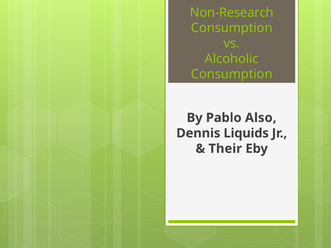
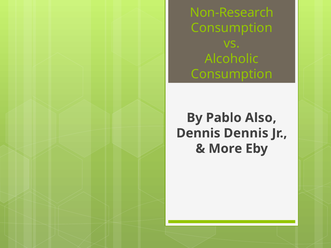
Dennis Liquids: Liquids -> Dennis
Their: Their -> More
